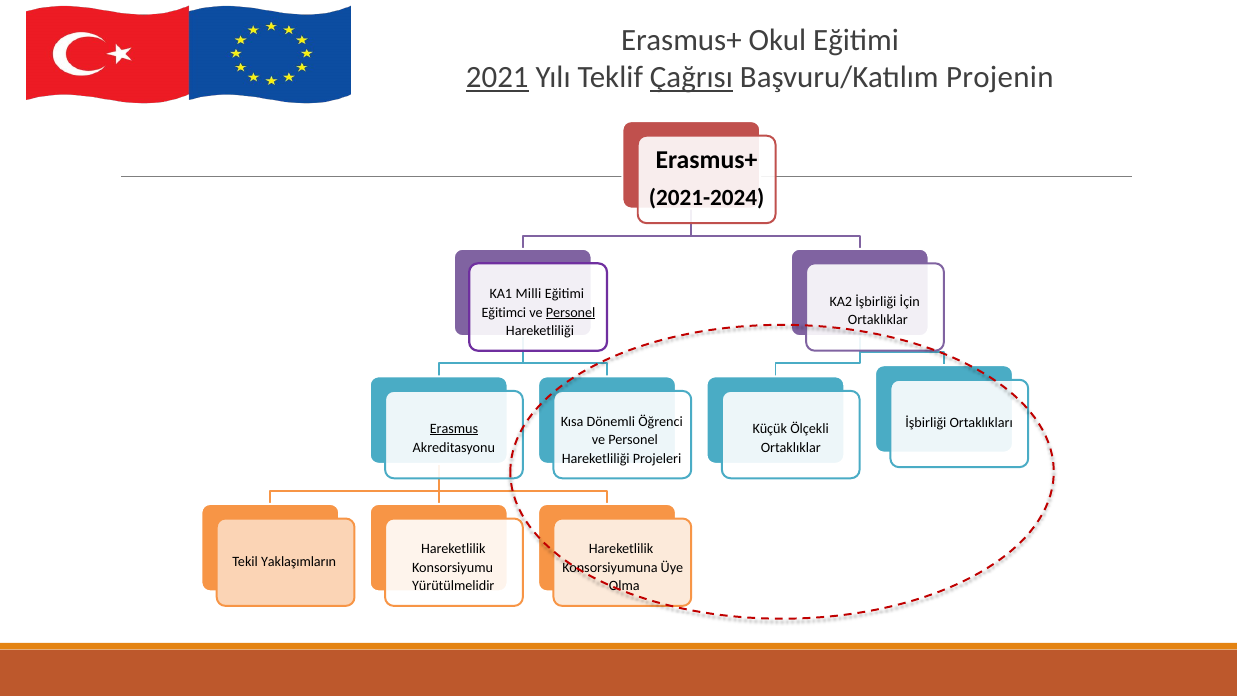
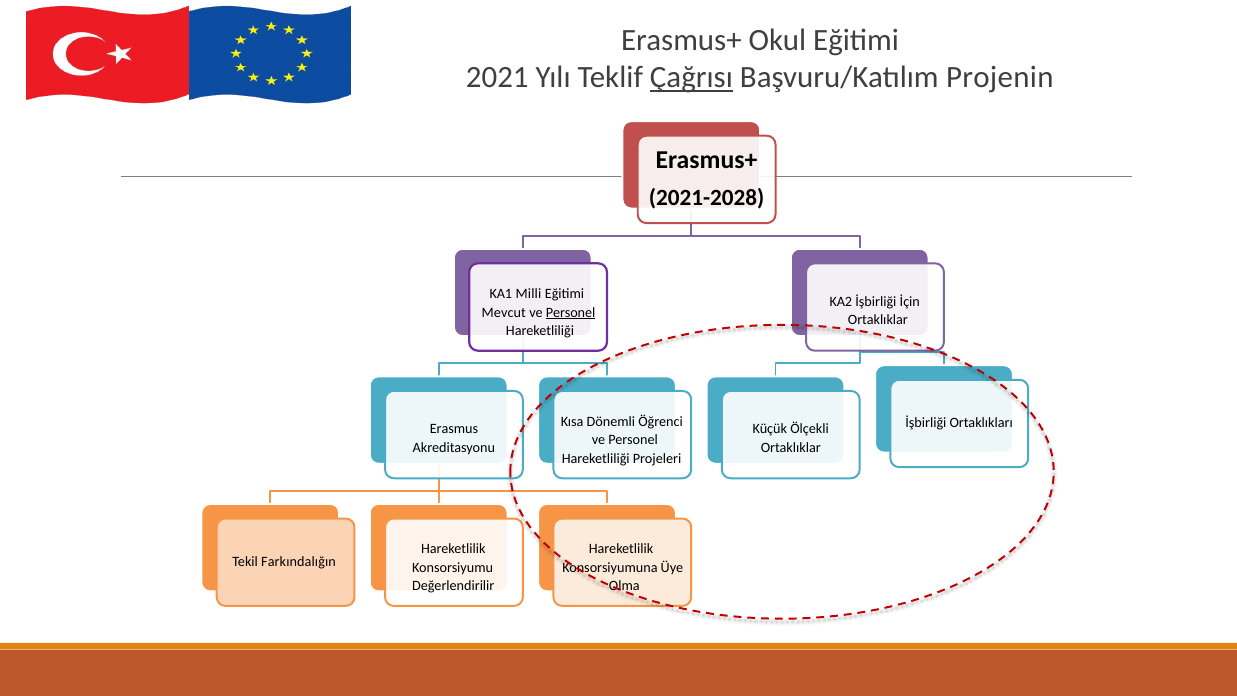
2021 underline: present -> none
2021-2024: 2021-2024 -> 2021-2028
Eğitimci: Eğitimci -> Mevcut
Erasmus underline: present -> none
Yaklaşımların: Yaklaşımların -> Farkındalığın
Yürütülmelidir: Yürütülmelidir -> Değerlendirilir
